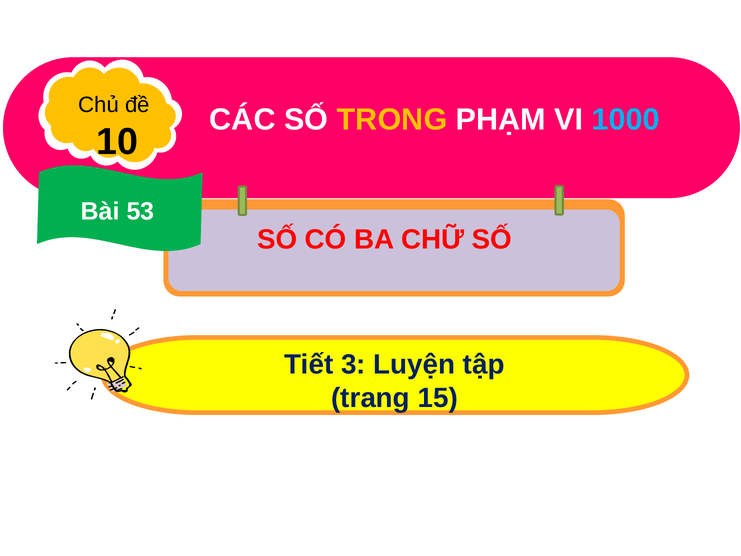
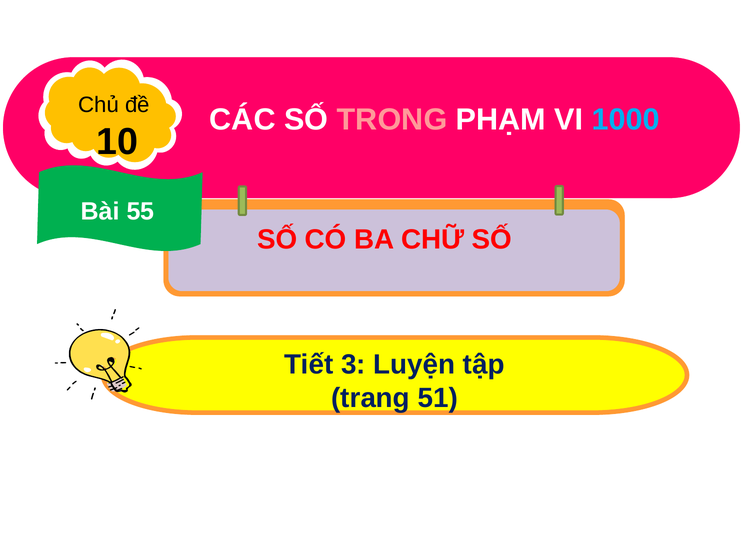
TRONG colour: yellow -> pink
53: 53 -> 55
15: 15 -> 51
